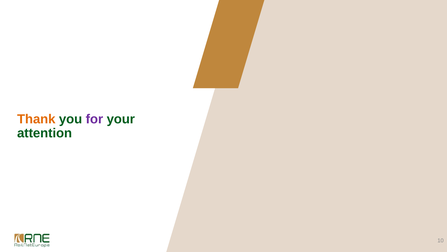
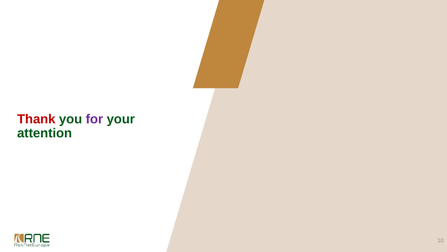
Thank colour: orange -> red
